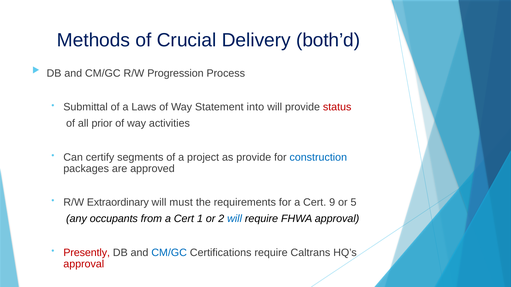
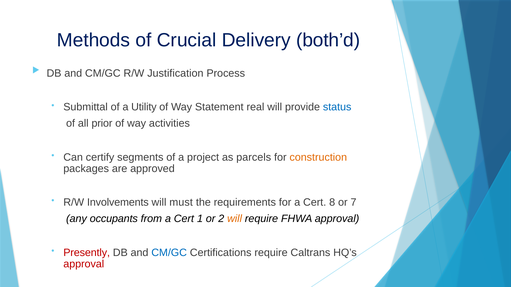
Progression: Progression -> Justification
Laws: Laws -> Utility
into: into -> real
status colour: red -> blue
as provide: provide -> parcels
construction colour: blue -> orange
Extraordinary: Extraordinary -> Involvements
9: 9 -> 8
5: 5 -> 7
will at (235, 219) colour: blue -> orange
